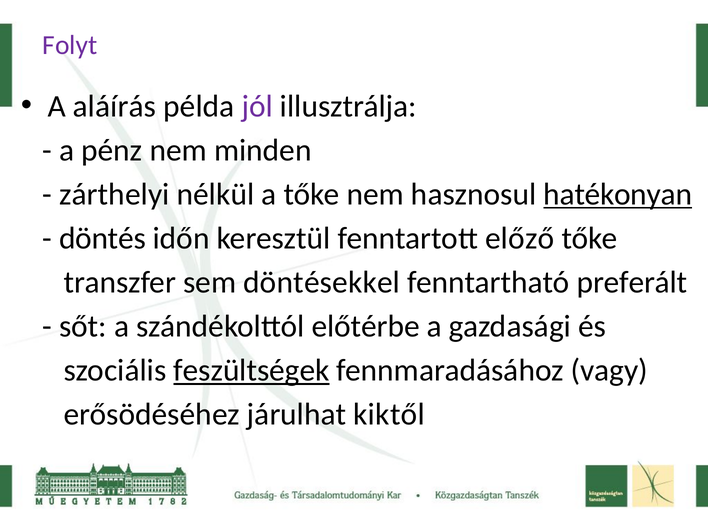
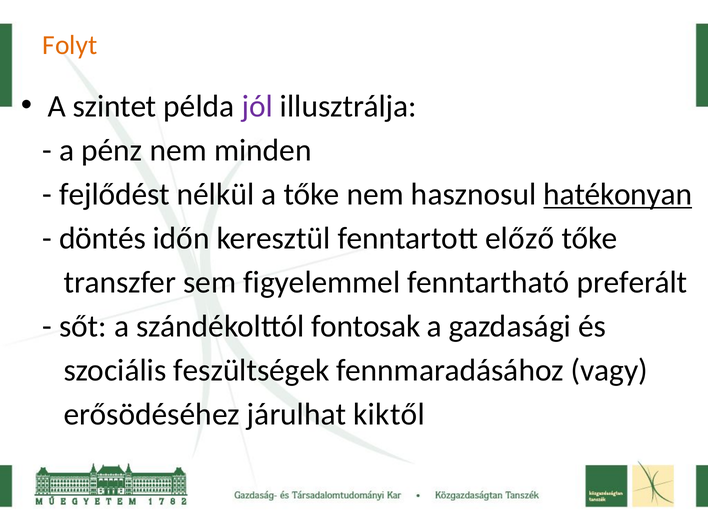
Folyt colour: purple -> orange
aláírás: aláírás -> szintet
zárthelyi: zárthelyi -> fejlődést
döntésekkel: döntésekkel -> figyelemmel
előtérbe: előtérbe -> fontosak
feszültségek underline: present -> none
